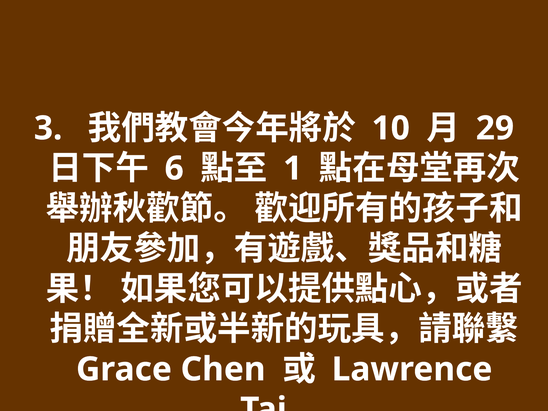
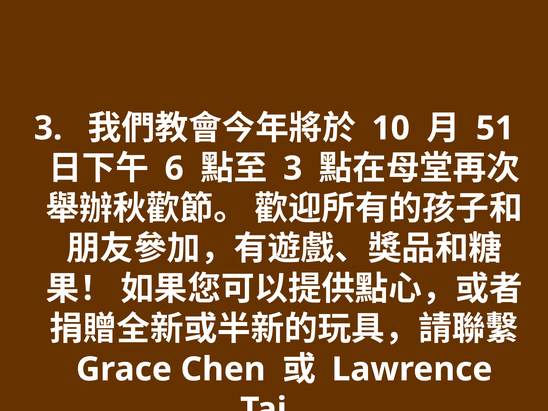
29: 29 -> 51
1 at (293, 168): 1 -> 3
